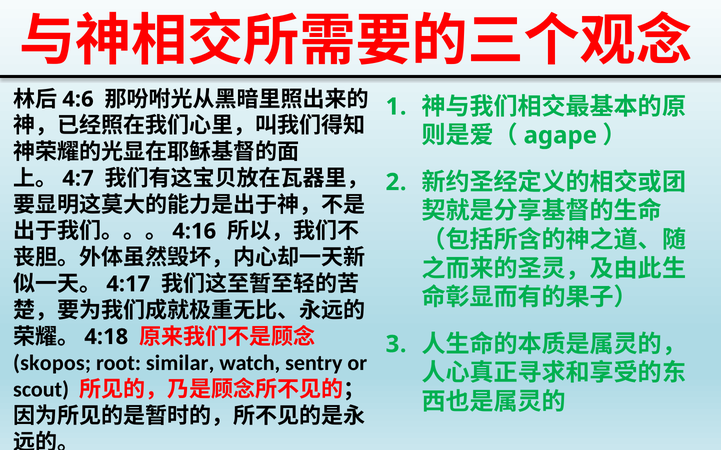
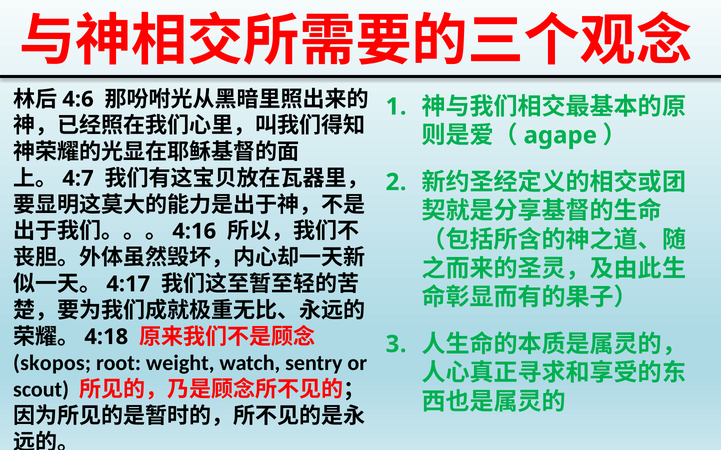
similar: similar -> weight
